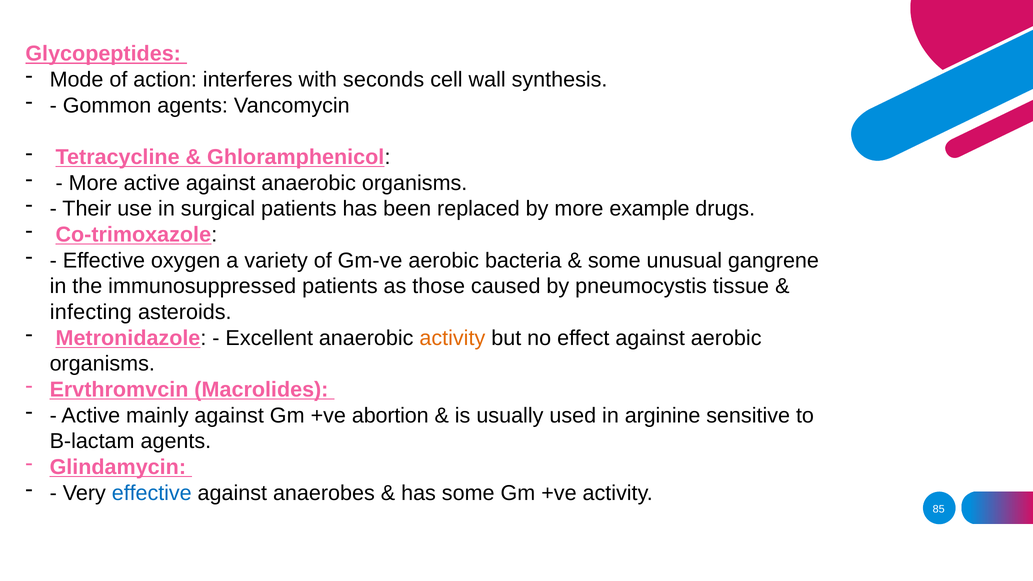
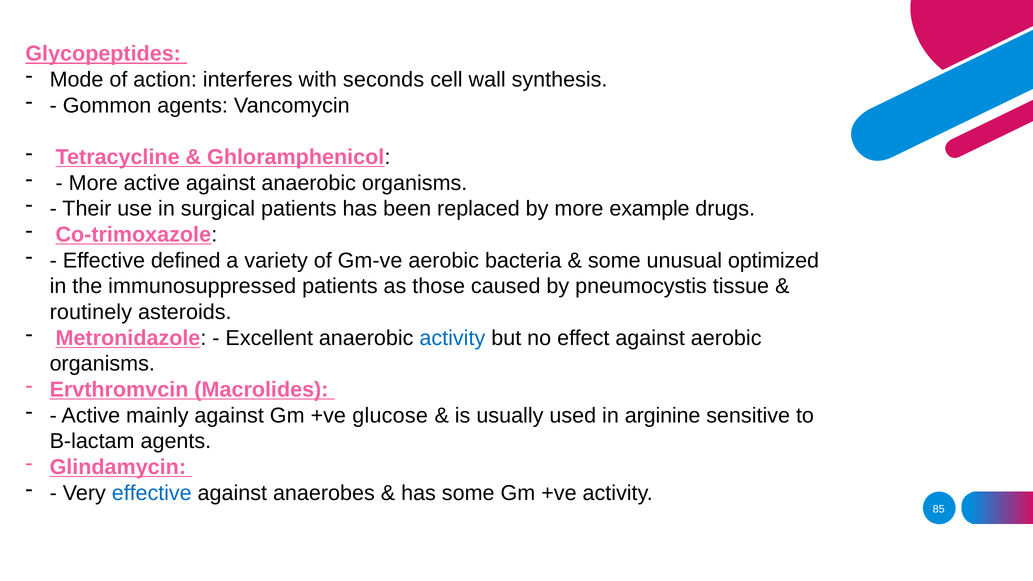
oxygen: oxygen -> defined
gangrene: gangrene -> optimized
infecting: infecting -> routinely
activity at (452, 338) colour: orange -> blue
abortion: abortion -> glucose
